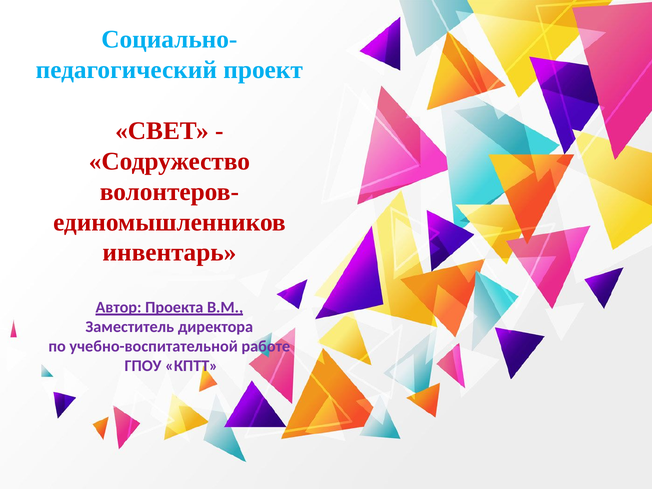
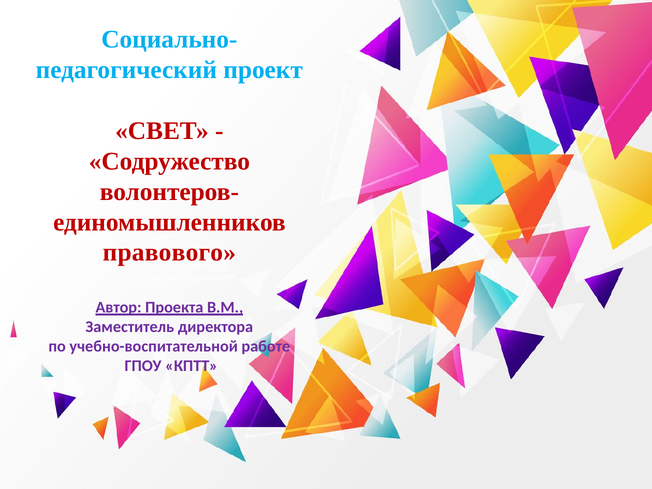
инвентарь: инвентарь -> правового
